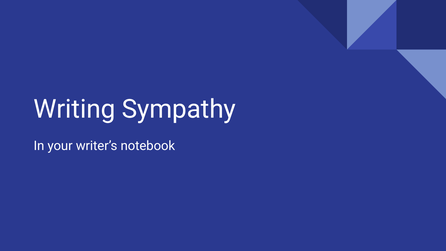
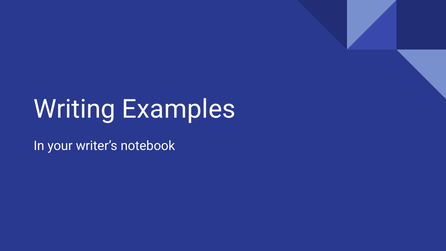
Sympathy: Sympathy -> Examples
